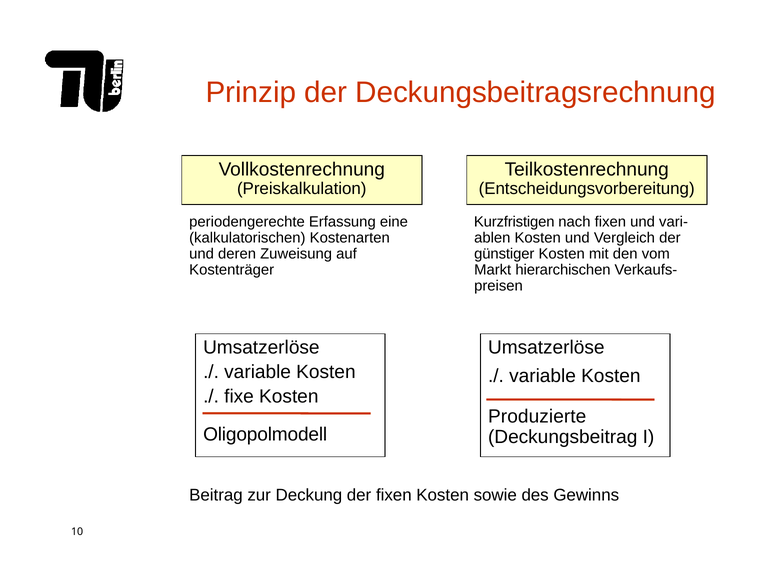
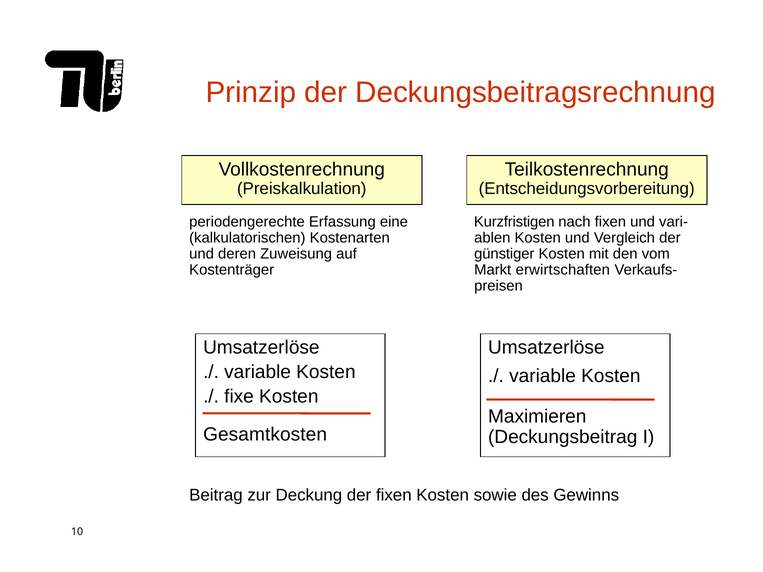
hierarchischen: hierarchischen -> erwirtschaften
Produzierte: Produzierte -> Maximieren
Oligopolmodell: Oligopolmodell -> Gesamtkosten
